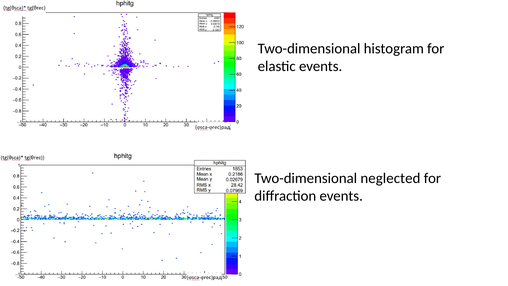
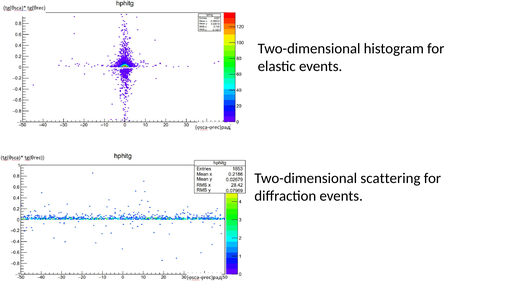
neglected: neglected -> scattering
